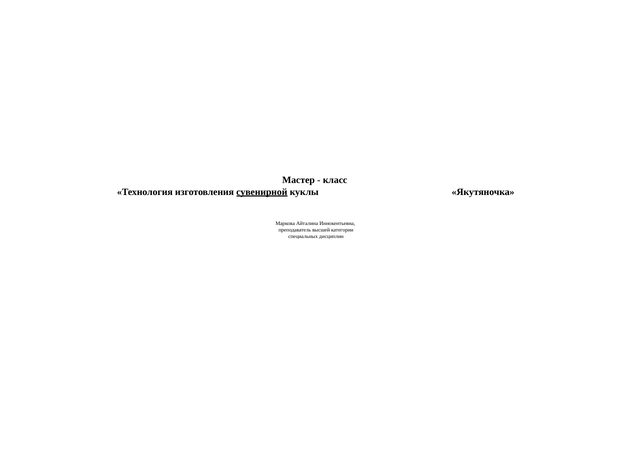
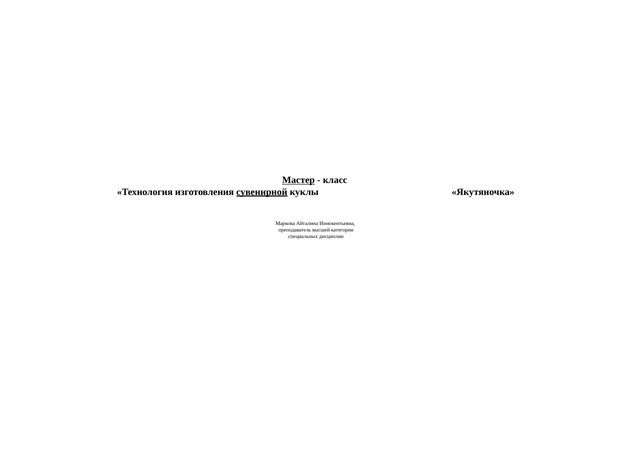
Мастер underline: none -> present
